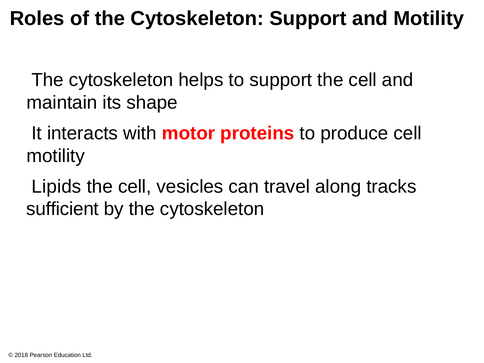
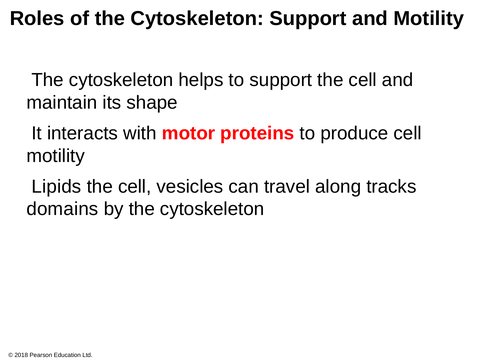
sufficient: sufficient -> domains
